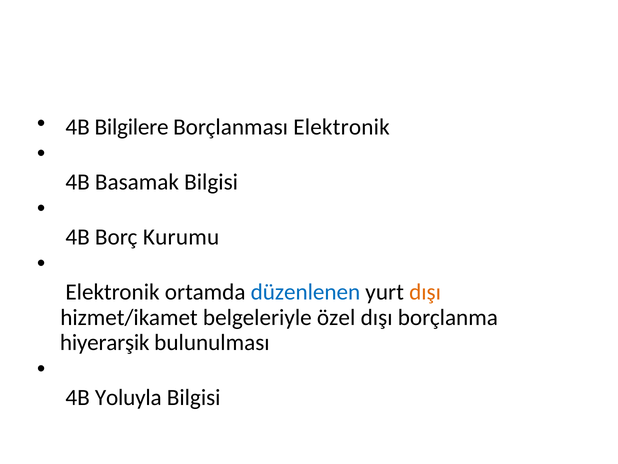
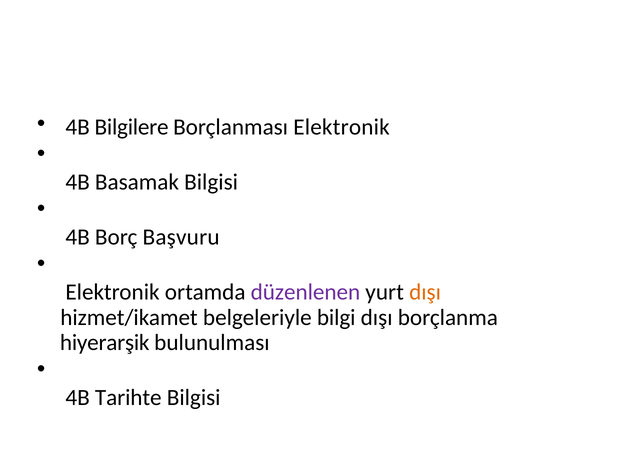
Kurumu: Kurumu -> Başvuru
düzenlenen colour: blue -> purple
özel: özel -> bilgi
Yoluyla: Yoluyla -> Tarihte
